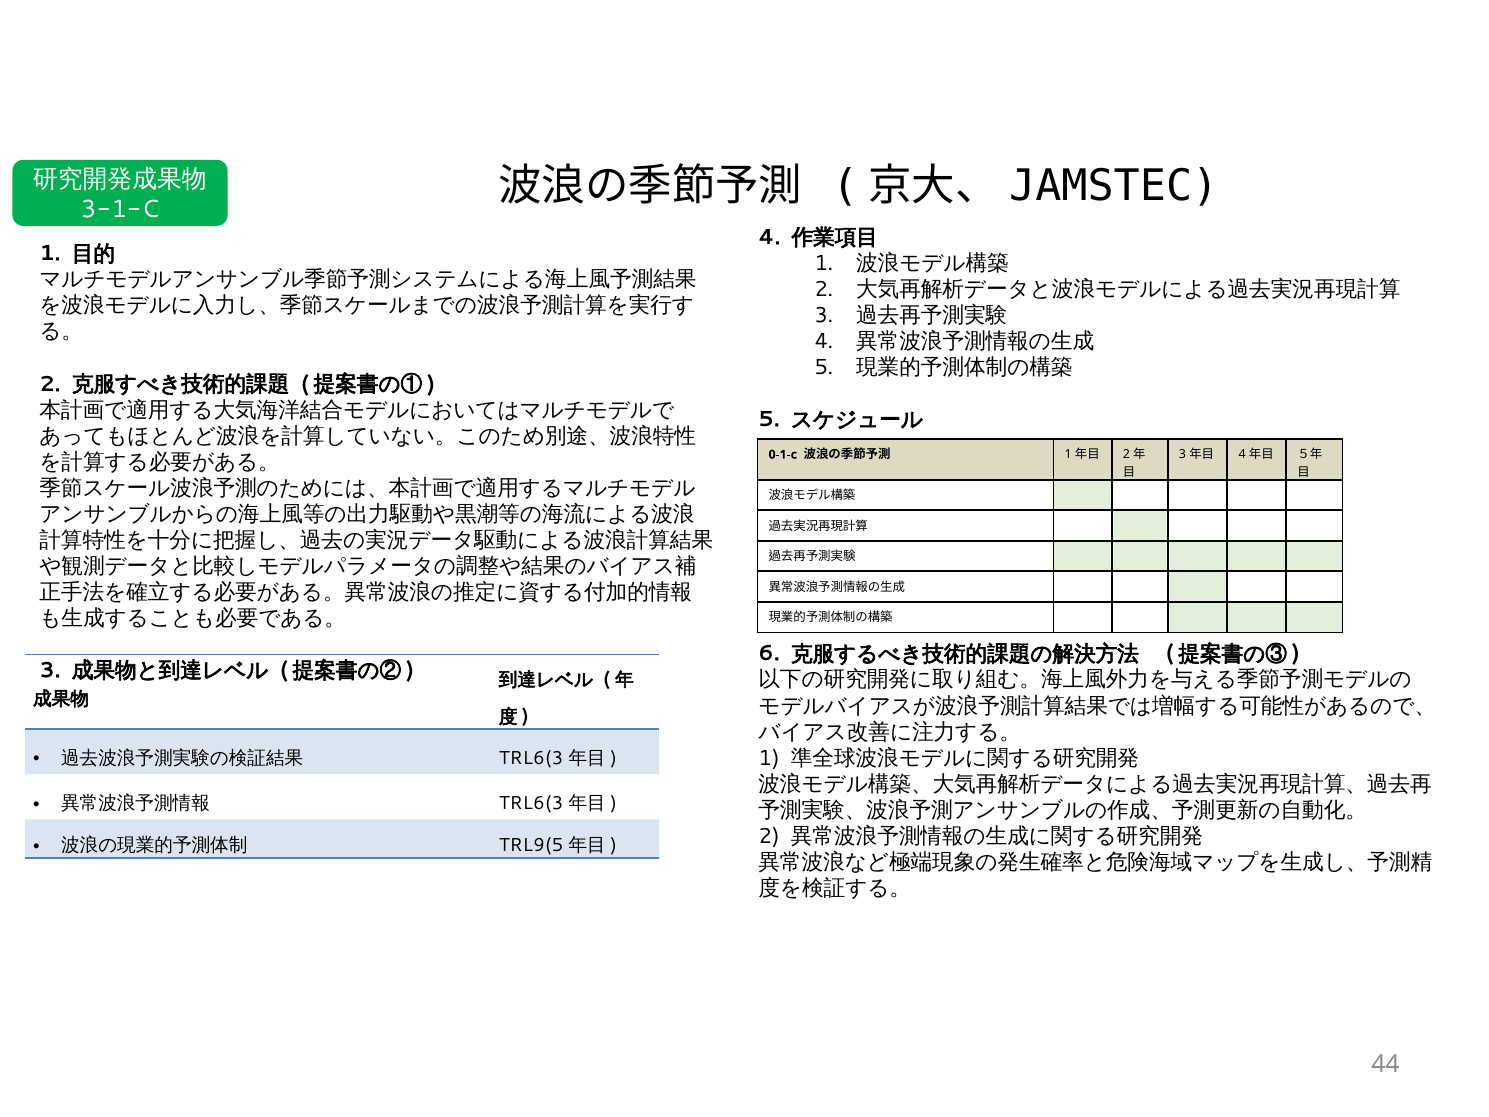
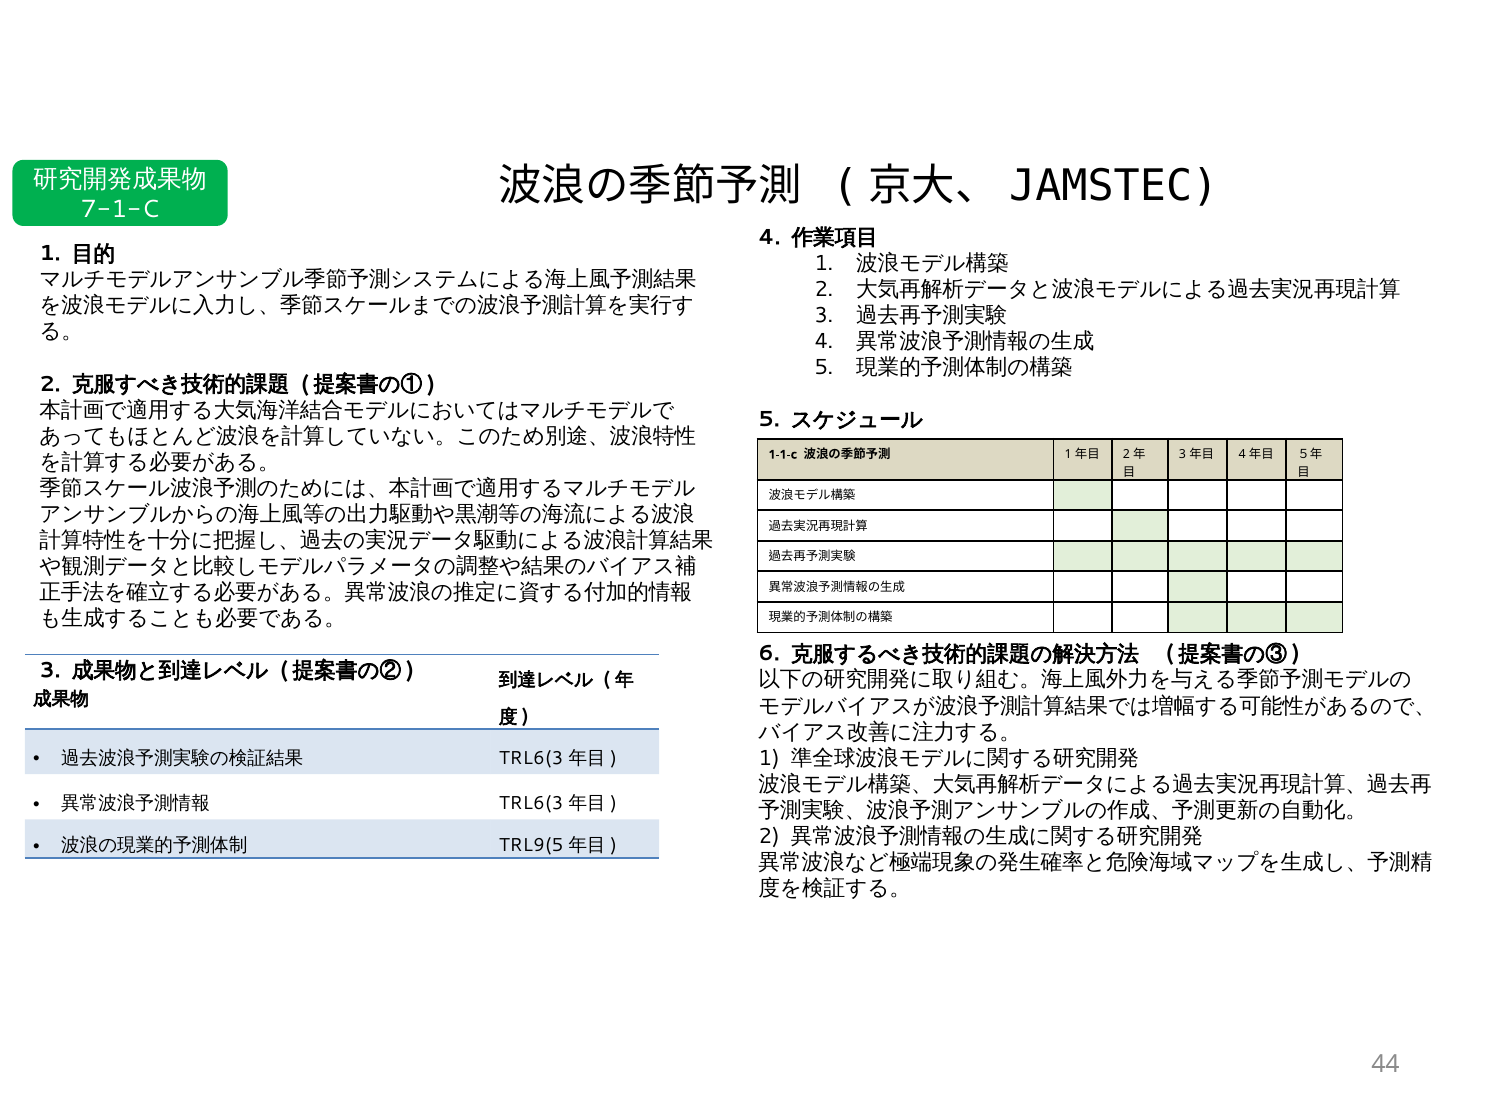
3-1-C: 3-1-C -> 7-1-C
0-1-c: 0-1-c -> 1-1-c
